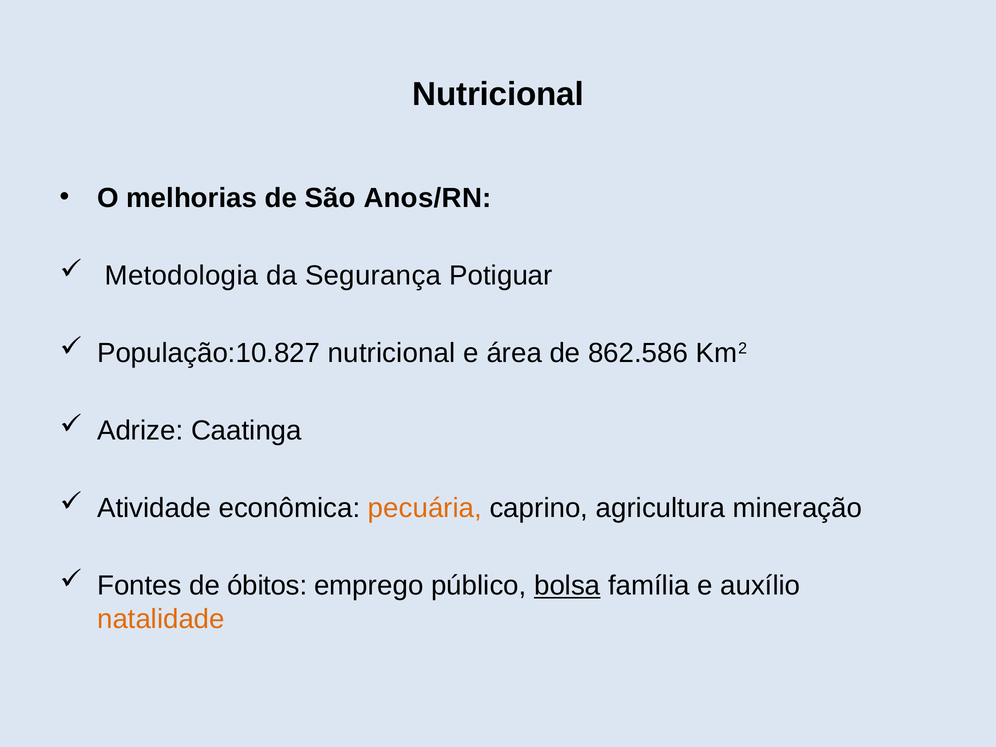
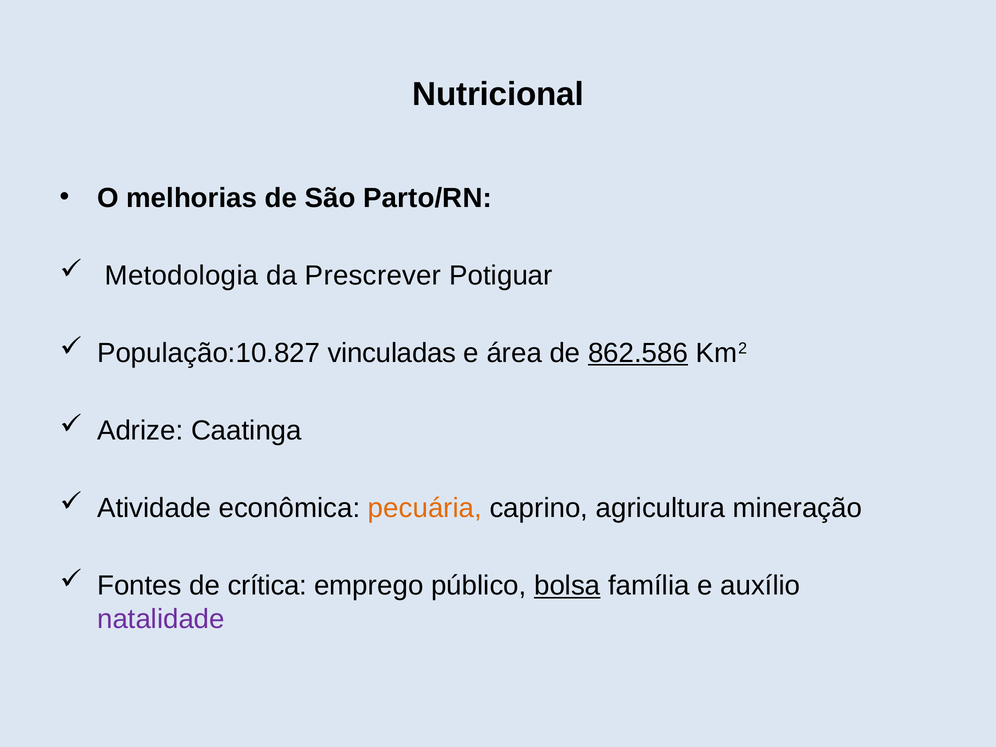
Anos/RN: Anos/RN -> Parto/RN
Segurança: Segurança -> Prescrever
População:10.827 nutricional: nutricional -> vinculadas
862.586 underline: none -> present
óbitos: óbitos -> crítica
natalidade colour: orange -> purple
